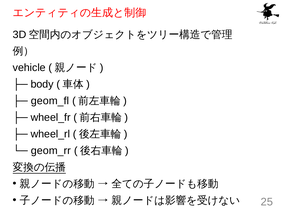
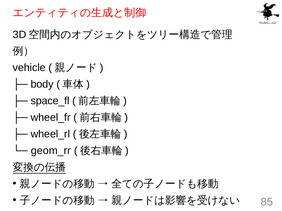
geom_fl: geom_fl -> space_fl
25: 25 -> 85
